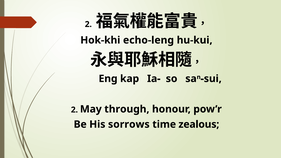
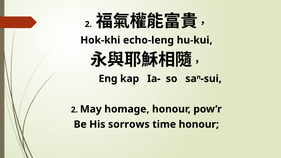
through: through -> homage
time zealous: zealous -> honour
